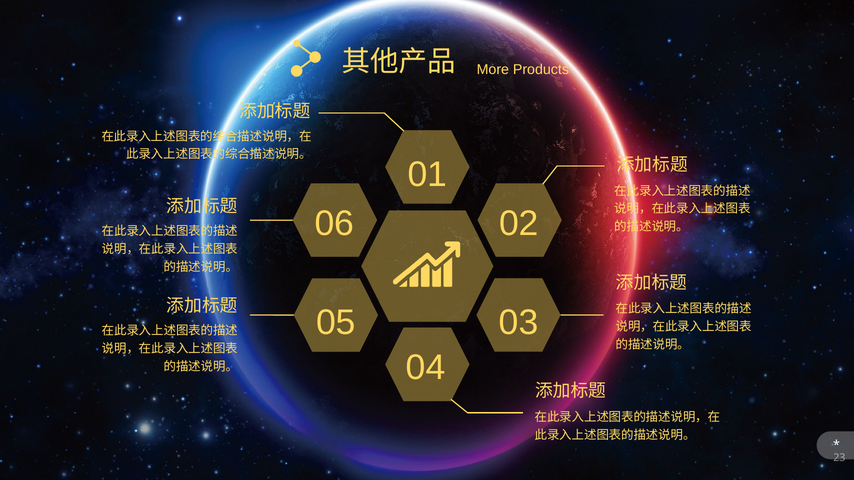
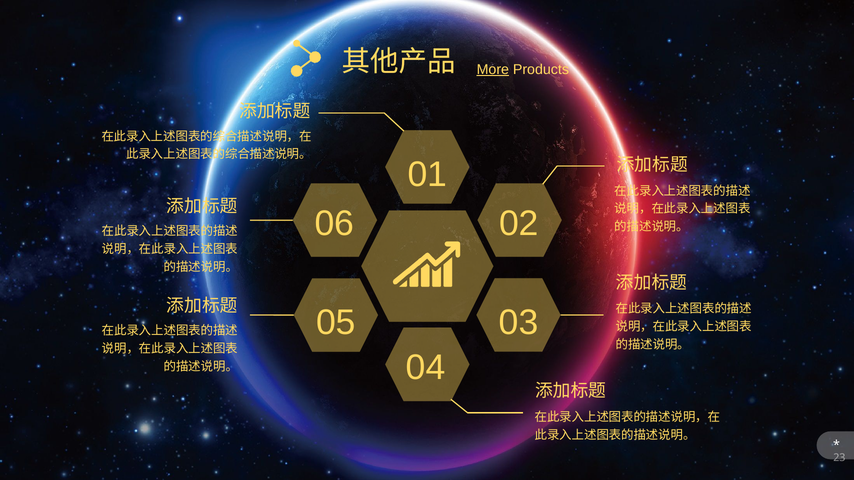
More underline: none -> present
